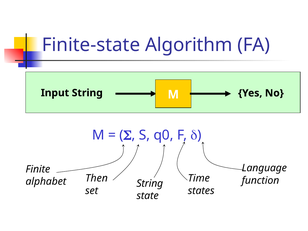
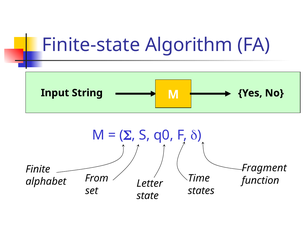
Language: Language -> Fragment
Then: Then -> From
String at (150, 183): String -> Letter
